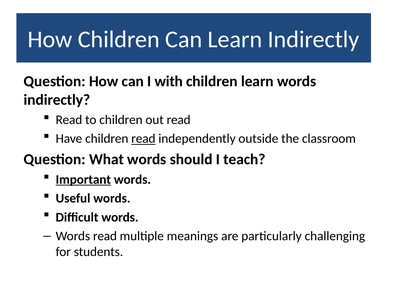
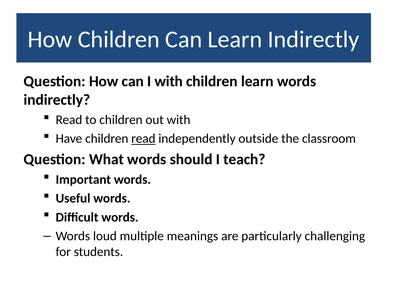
out read: read -> with
Important underline: present -> none
Words read: read -> loud
